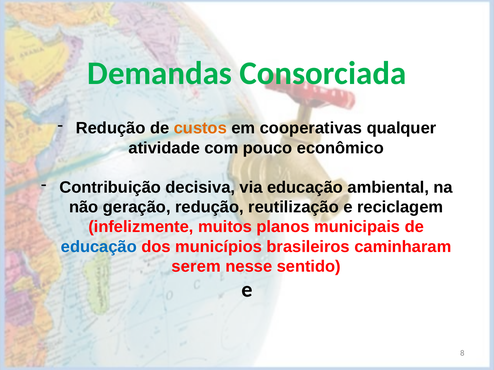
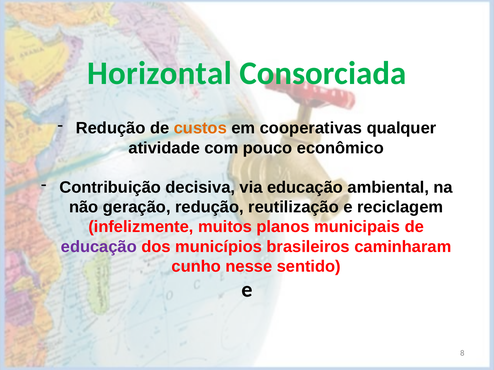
Demandas: Demandas -> Horizontal
educação at (99, 247) colour: blue -> purple
serem: serem -> cunho
